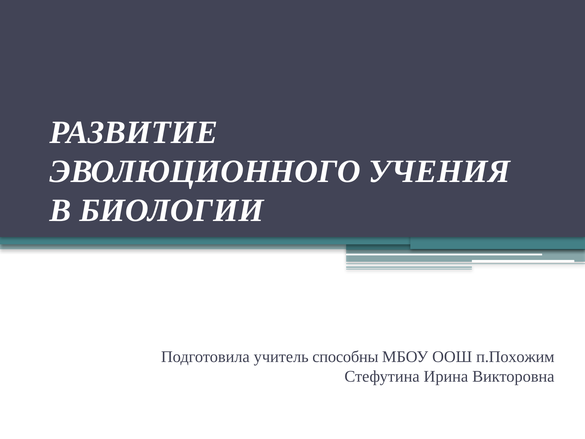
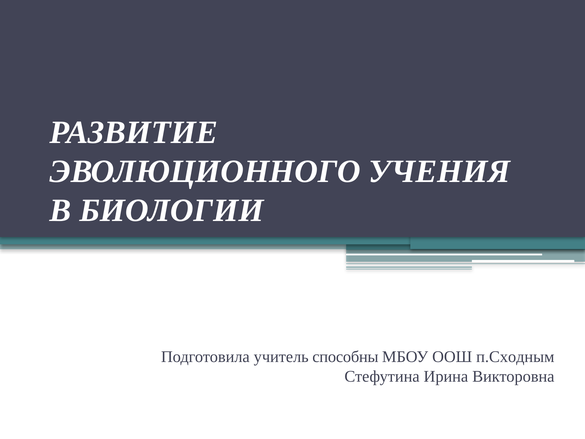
п.Похожим: п.Похожим -> п.Сходным
